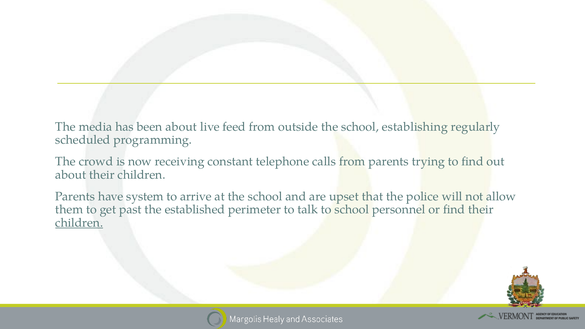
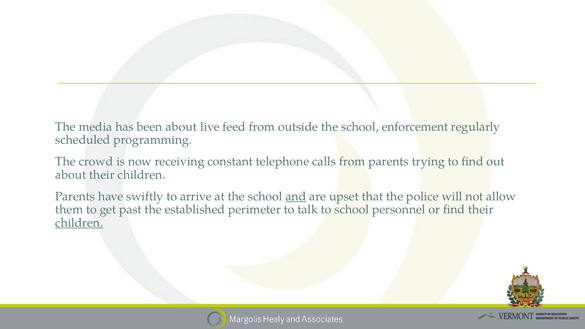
establishing: establishing -> enforcement
system: system -> swiftly
and underline: none -> present
